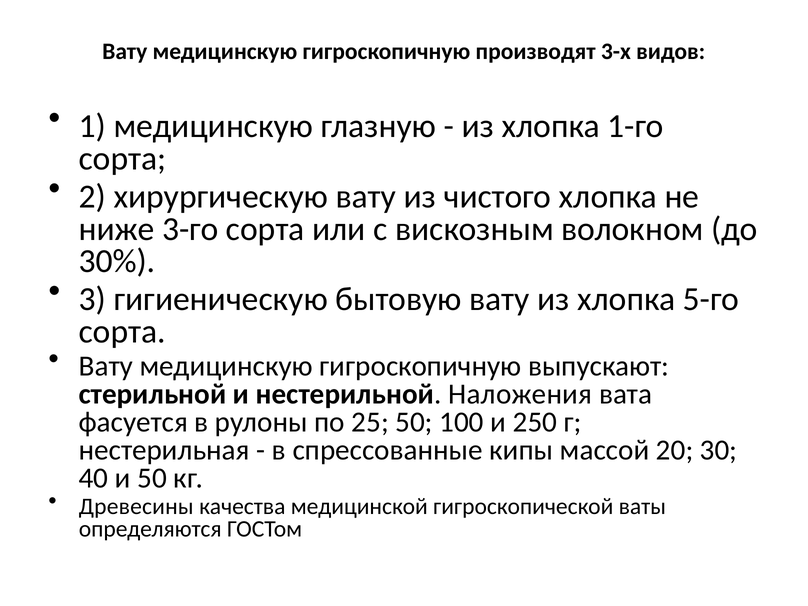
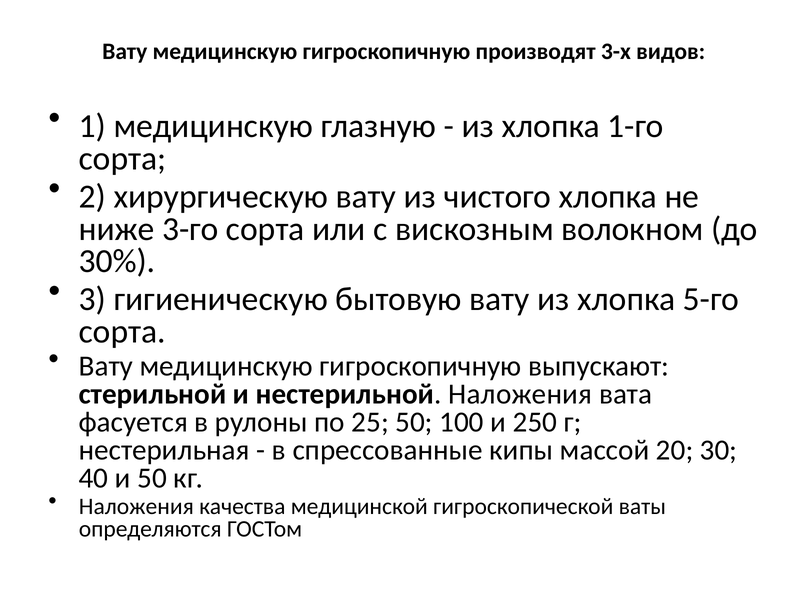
Древесины at (136, 507): Древесины -> Наложения
